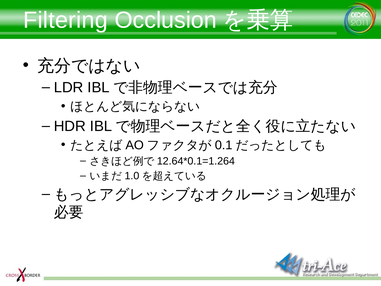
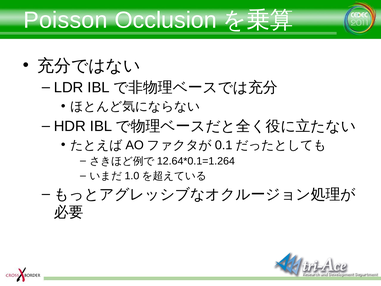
Filtering: Filtering -> Poisson
